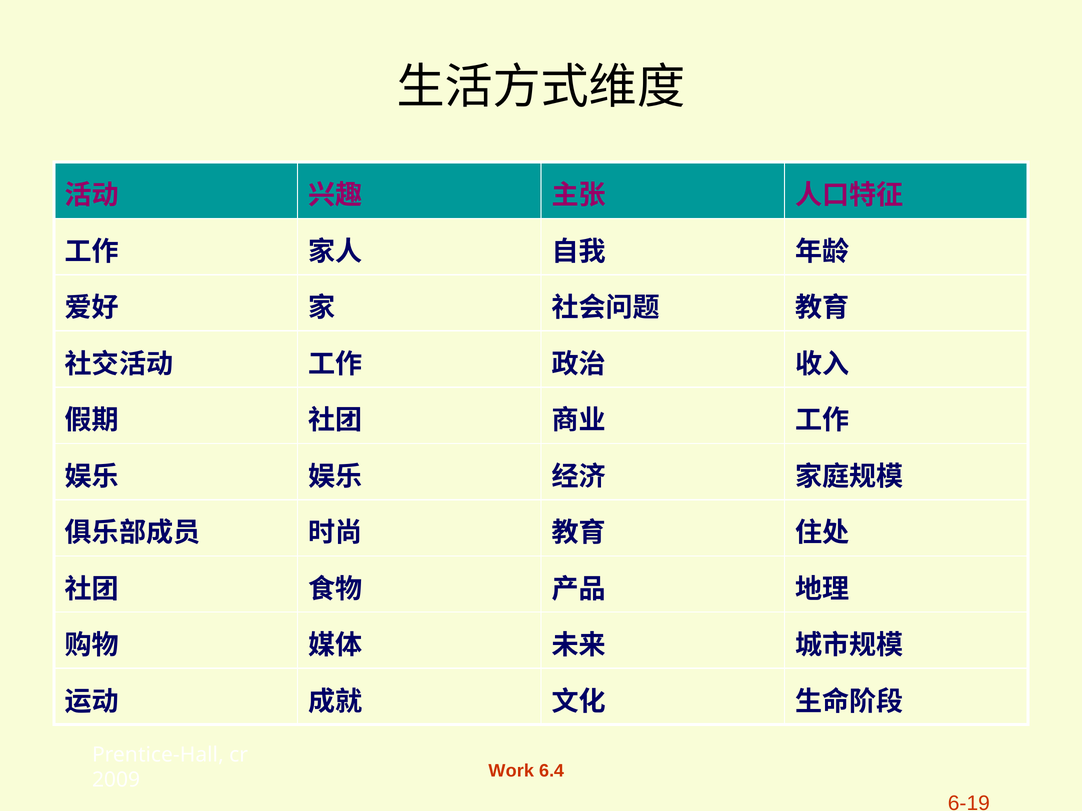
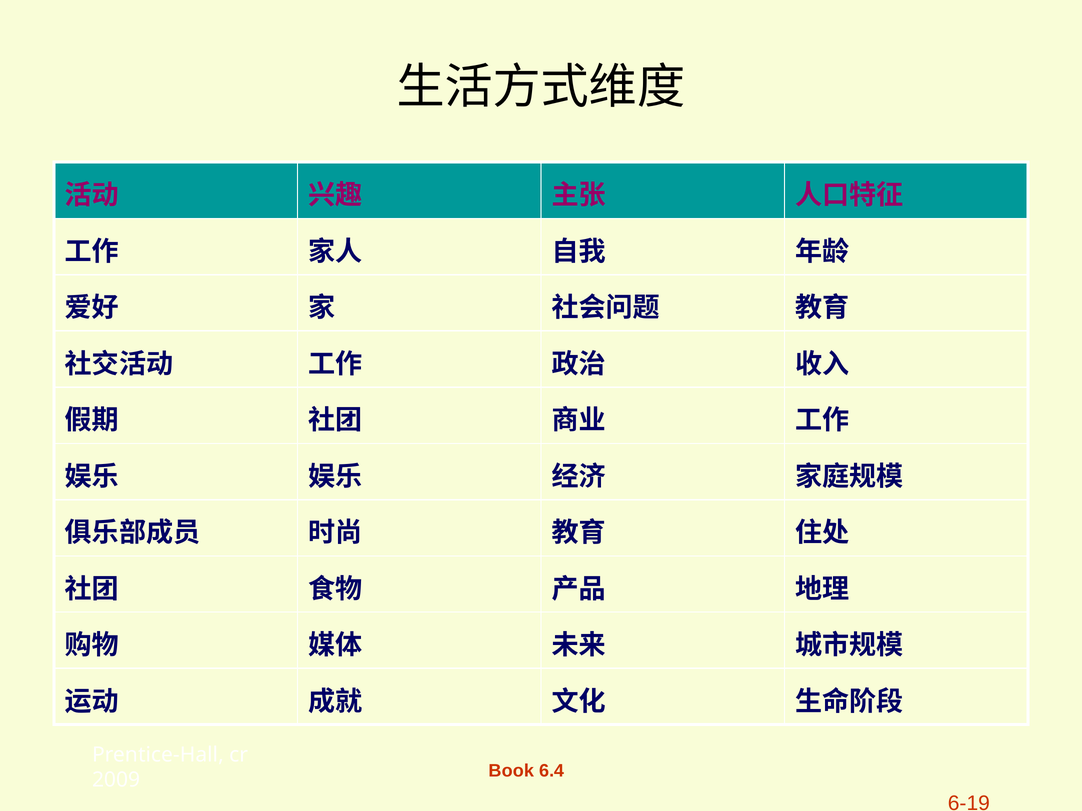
Work: Work -> Book
